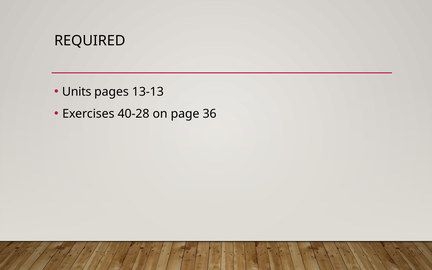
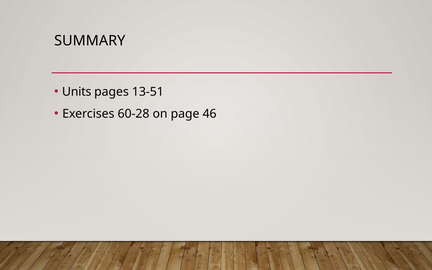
REQUIRED: REQUIRED -> SUMMARY
13-13: 13-13 -> 13-51
40-28: 40-28 -> 60-28
36: 36 -> 46
